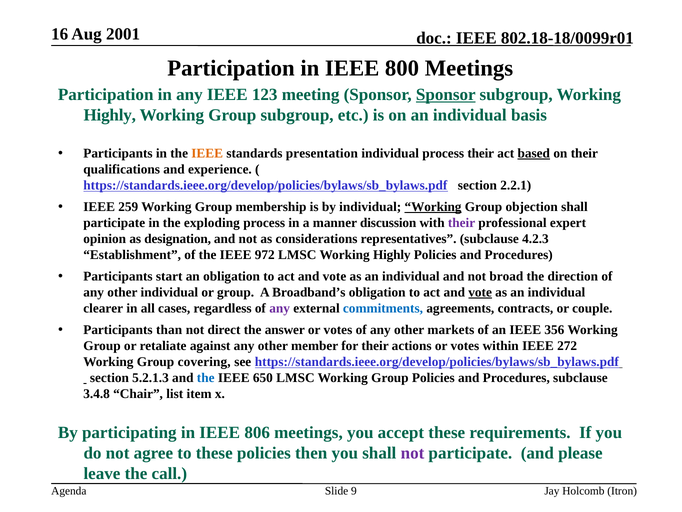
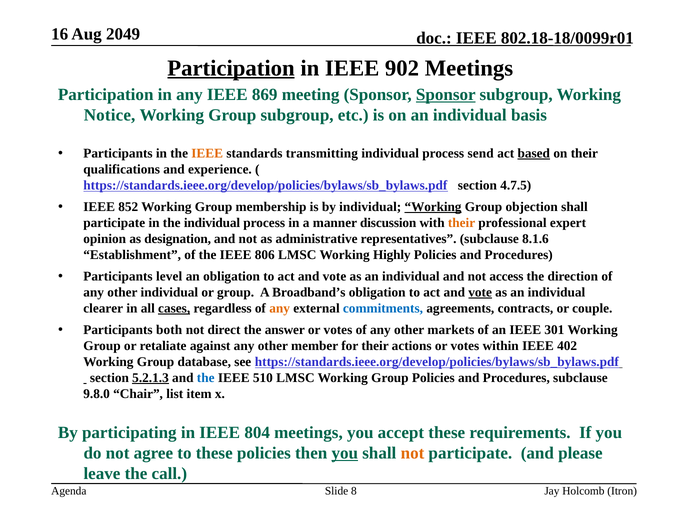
2001: 2001 -> 2049
Participation at (231, 68) underline: none -> present
800: 800 -> 902
123: 123 -> 869
Highly at (110, 115): Highly -> Notice
presentation: presentation -> transmitting
process their: their -> send
2.2.1: 2.2.1 -> 4.7.5
259: 259 -> 852
the exploding: exploding -> individual
their at (462, 223) colour: purple -> orange
considerations: considerations -> administrative
4.2.3: 4.2.3 -> 8.1.6
972: 972 -> 806
start: start -> level
broad: broad -> access
cases underline: none -> present
any at (280, 308) colour: purple -> orange
than: than -> both
356: 356 -> 301
272: 272 -> 402
covering: covering -> database
5.2.1.3 underline: none -> present
650: 650 -> 510
3.4.8: 3.4.8 -> 9.8.0
806: 806 -> 804
you at (345, 453) underline: none -> present
not at (412, 453) colour: purple -> orange
9: 9 -> 8
